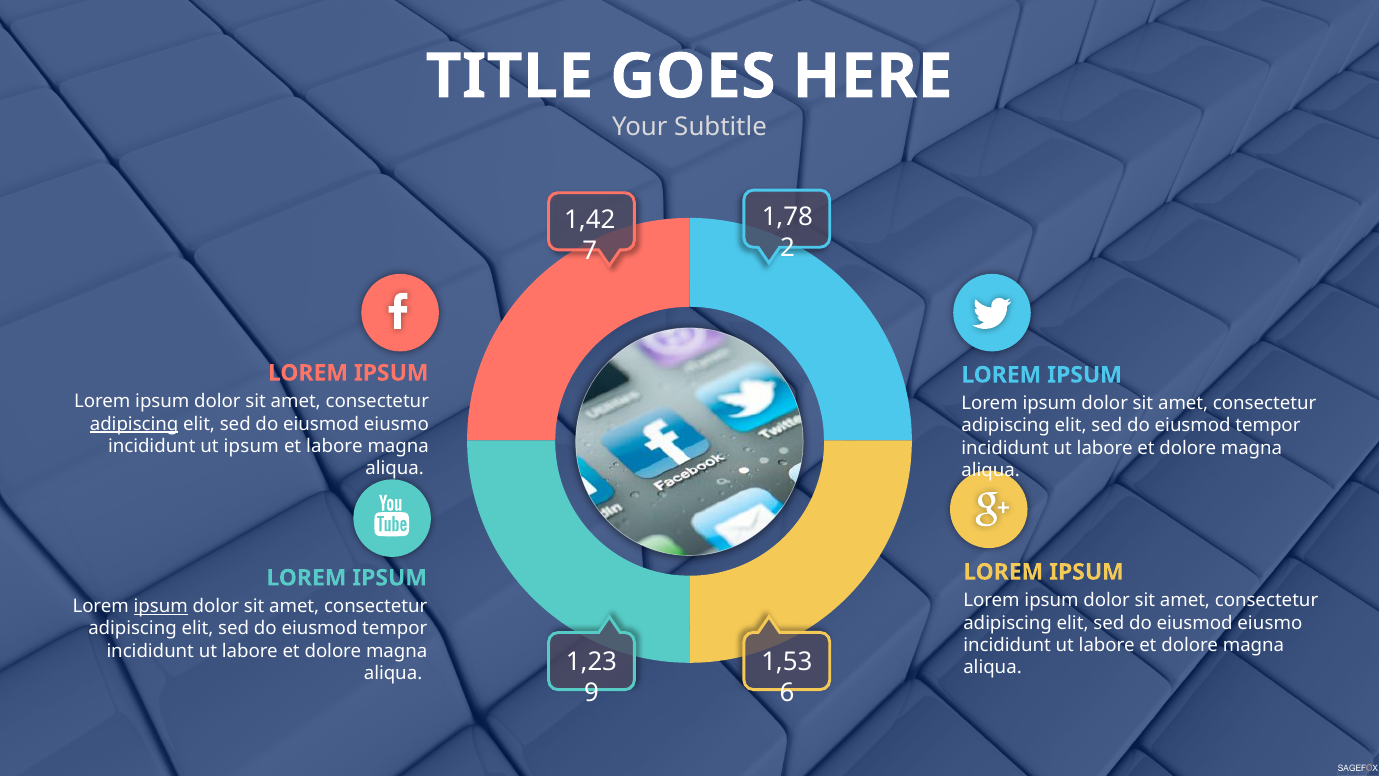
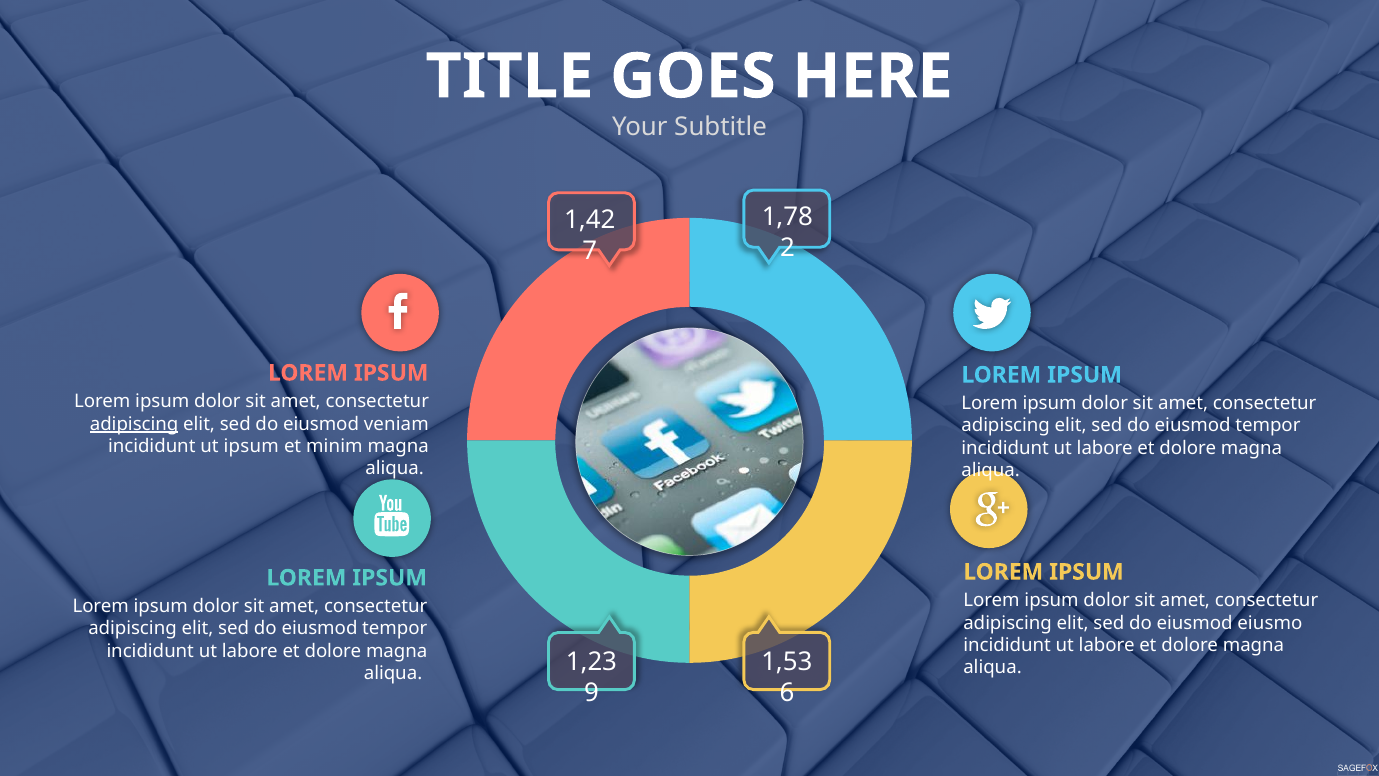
eiusmo at (396, 424): eiusmo -> veniam
et labore: labore -> minim
ipsum at (161, 606) underline: present -> none
